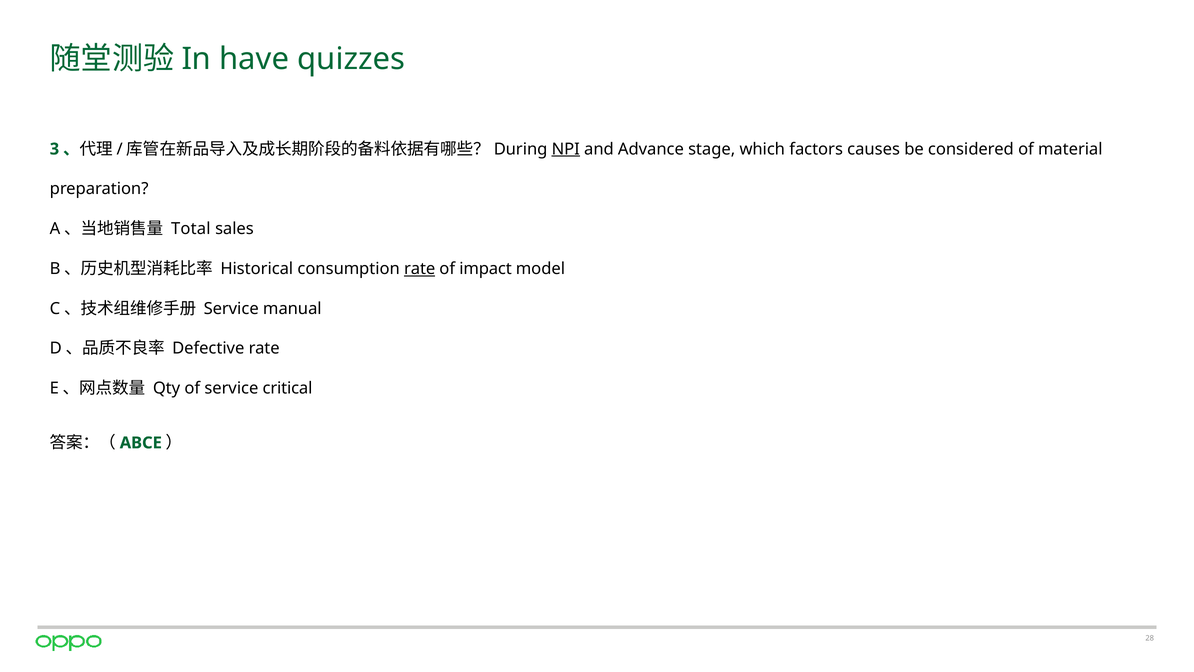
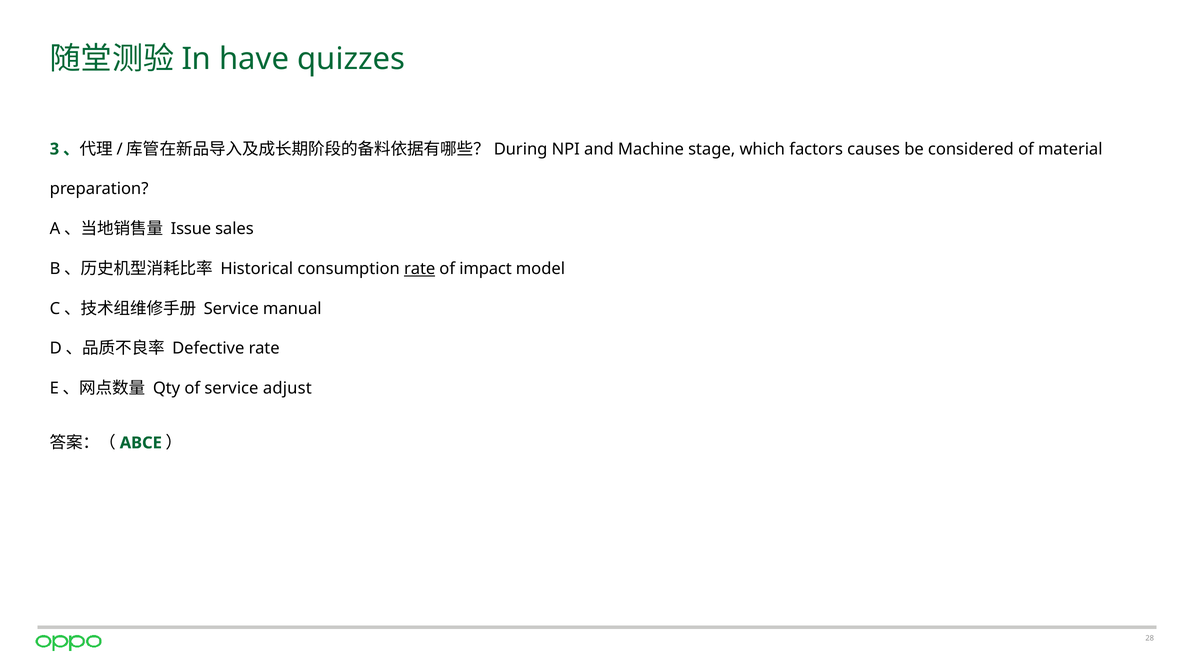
NPI underline: present -> none
Advance: Advance -> Machine
Total: Total -> Issue
critical: critical -> adjust
